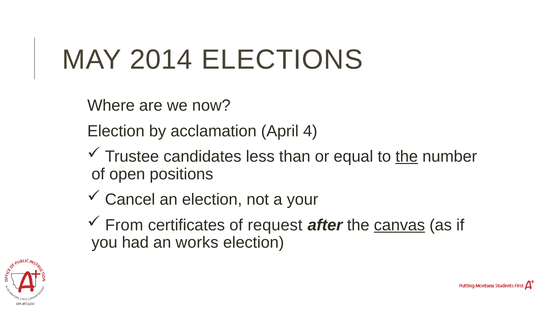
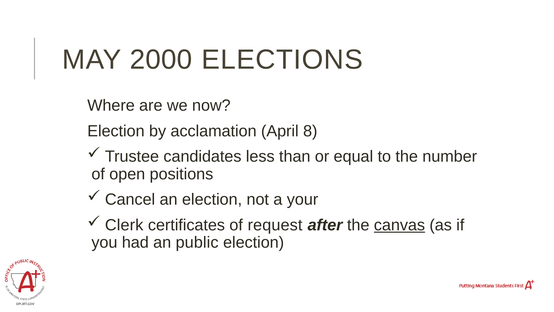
2014: 2014 -> 2000
4: 4 -> 8
the at (407, 156) underline: present -> none
From: From -> Clerk
works: works -> public
